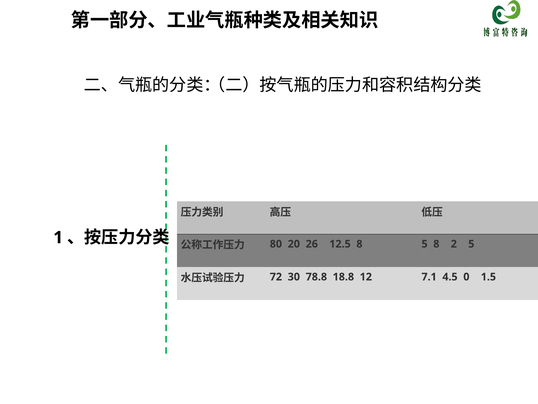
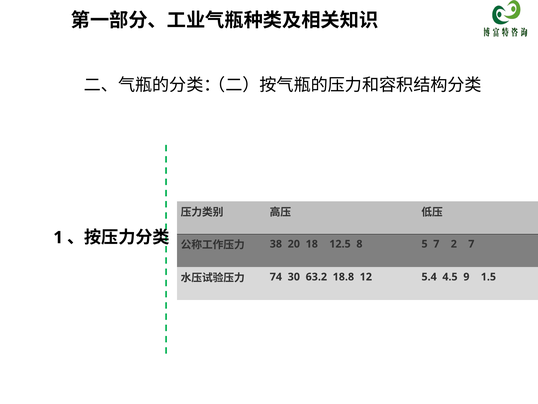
80: 80 -> 38
26: 26 -> 18
5 8: 8 -> 7
2 5: 5 -> 7
72: 72 -> 74
78.8: 78.8 -> 63.2
7.1: 7.1 -> 5.4
0: 0 -> 9
